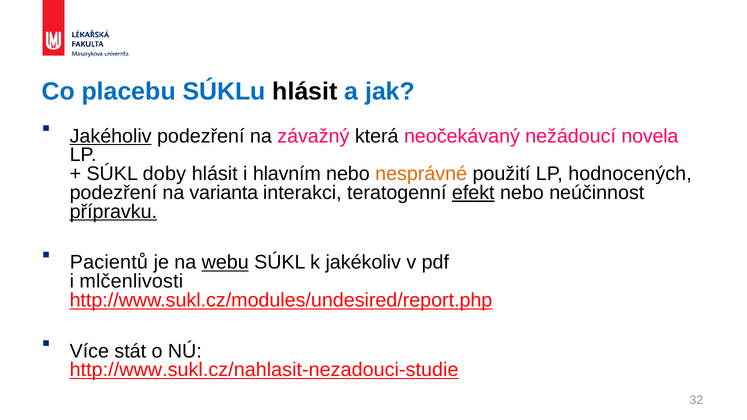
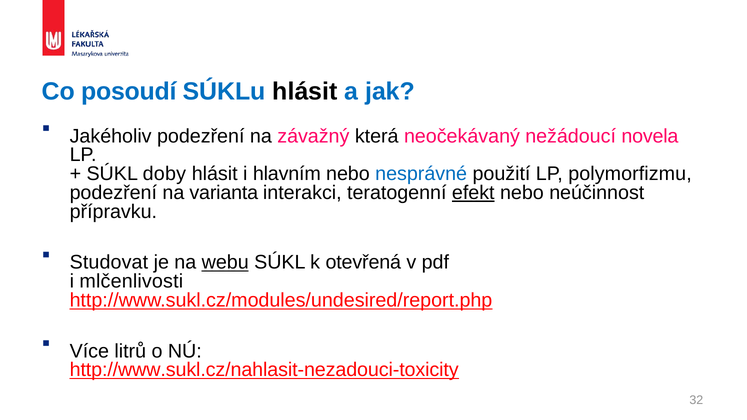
placebu: placebu -> posoudí
Jakéholiv underline: present -> none
nesprávné colour: orange -> blue
hodnocených: hodnocených -> polymorfizmu
přípravku underline: present -> none
Pacientů: Pacientů -> Studovat
jakékoliv: jakékoliv -> otevřená
stát: stát -> litrů
http://www.sukl.cz/nahlasit-nezadouci-studie: http://www.sukl.cz/nahlasit-nezadouci-studie -> http://www.sukl.cz/nahlasit-nezadouci-toxicity
